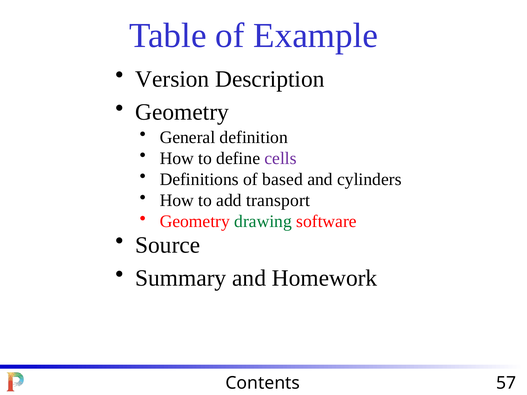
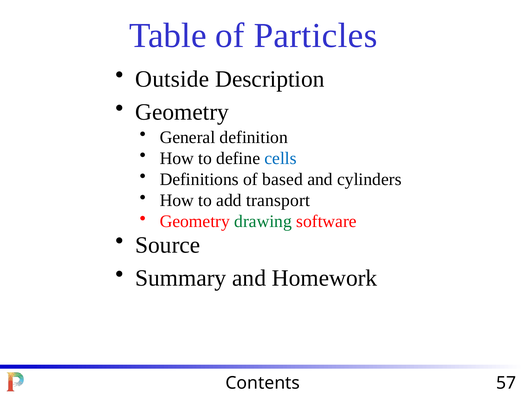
Example: Example -> Particles
Version: Version -> Outside
cells colour: purple -> blue
